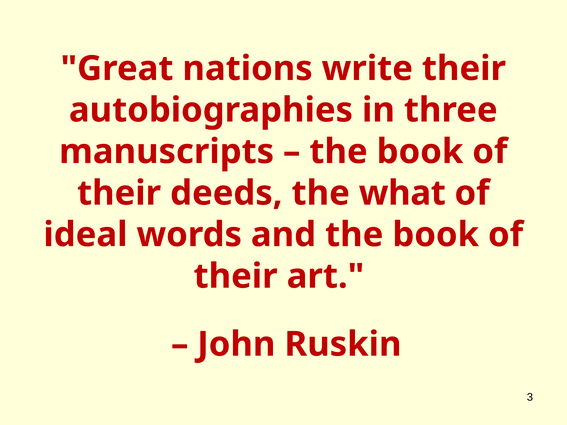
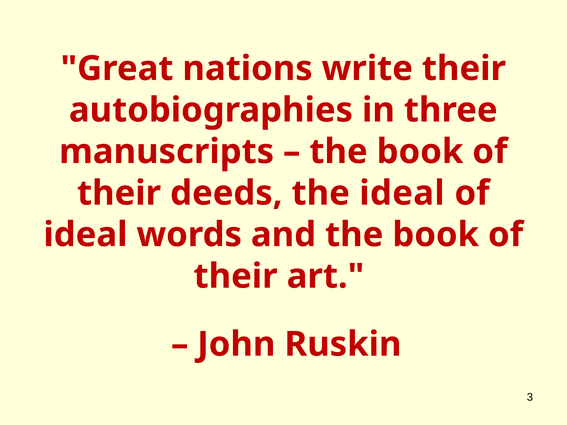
the what: what -> ideal
